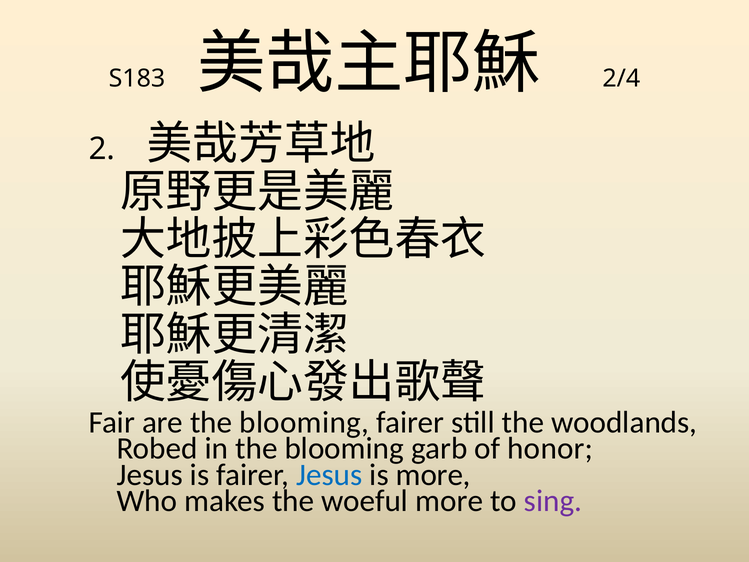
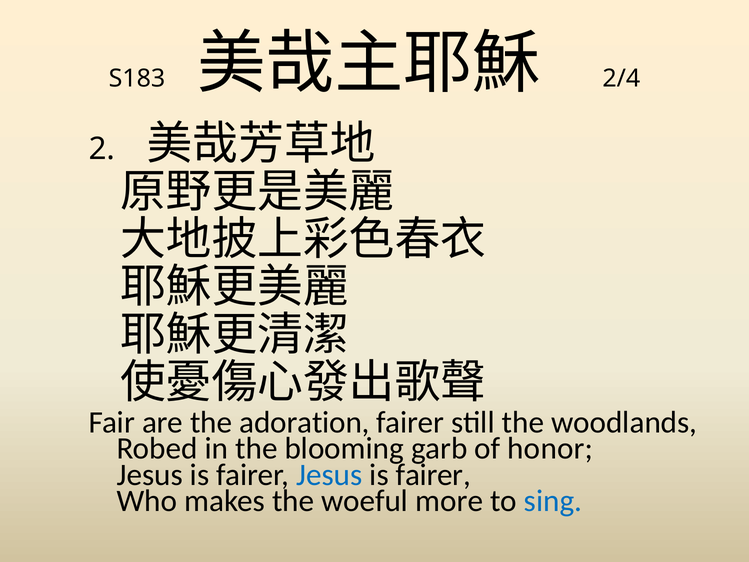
are the blooming: blooming -> adoration
more at (433, 475): more -> fairer
sing colour: purple -> blue
